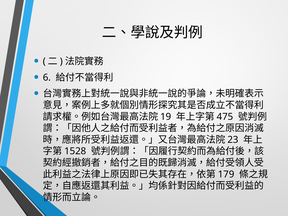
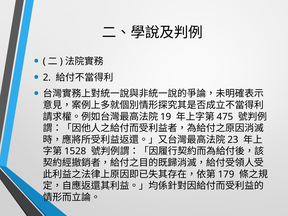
6: 6 -> 2
